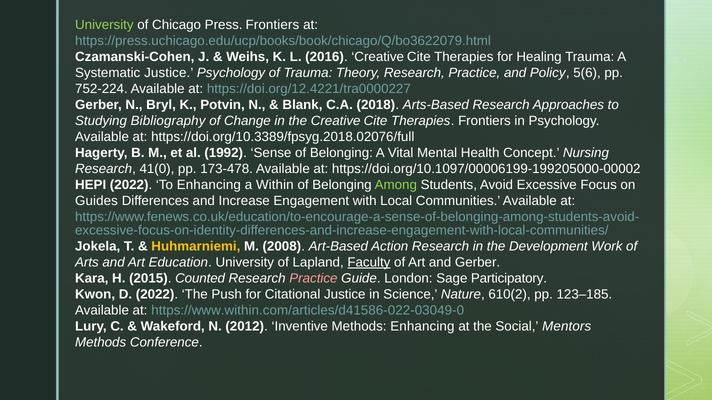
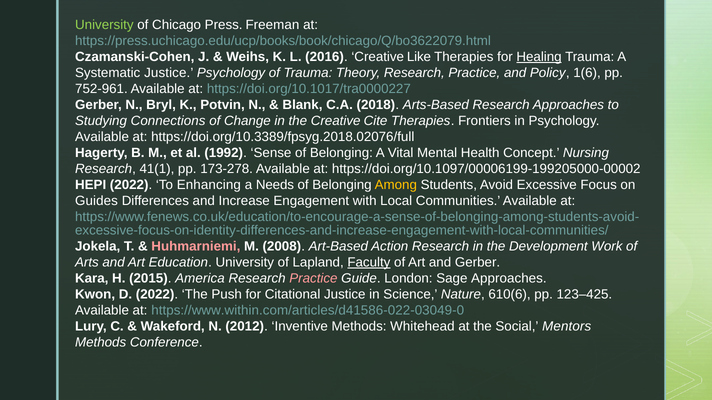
Press Frontiers: Frontiers -> Freeman
2016 Creative Cite: Cite -> Like
Healing underline: none -> present
5(6: 5(6 -> 1(6
752-224: 752-224 -> 752-961
https://doi.org/12.4221/tra0000227: https://doi.org/12.4221/tra0000227 -> https://doi.org/10.1017/tra0000227
Bibliography: Bibliography -> Connections
41(0: 41(0 -> 41(1
173-478: 173-478 -> 173-278
Within: Within -> Needs
Among colour: light green -> yellow
Huhmarniemi colour: yellow -> pink
Counted: Counted -> America
Sage Participatory: Participatory -> Approaches
610(2: 610(2 -> 610(6
123–185: 123–185 -> 123–425
Methods Enhancing: Enhancing -> Whitehead
